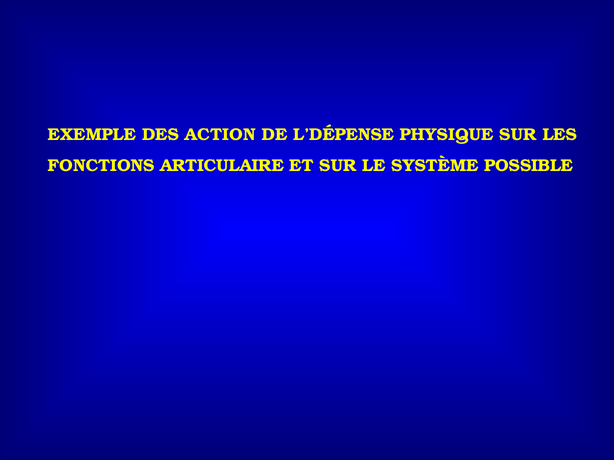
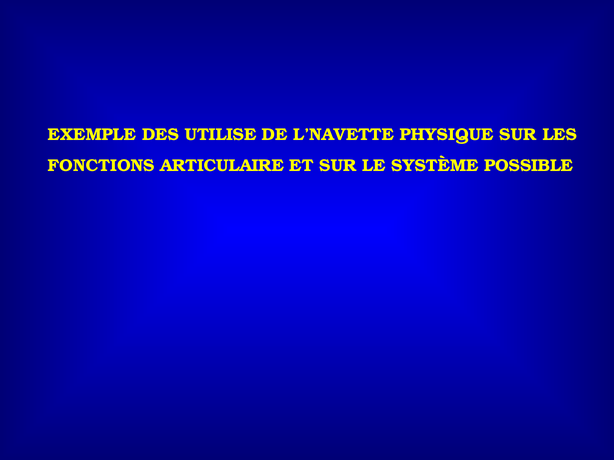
ACTION: ACTION -> UTILISE
L’DÉPENSE: L’DÉPENSE -> L’NAVETTE
